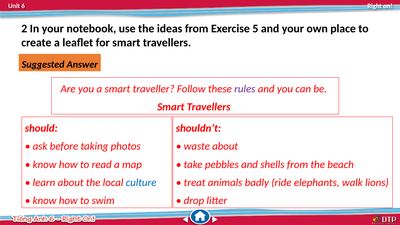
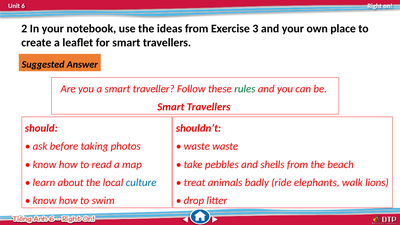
5: 5 -> 3
rules colour: purple -> green
waste about: about -> waste
